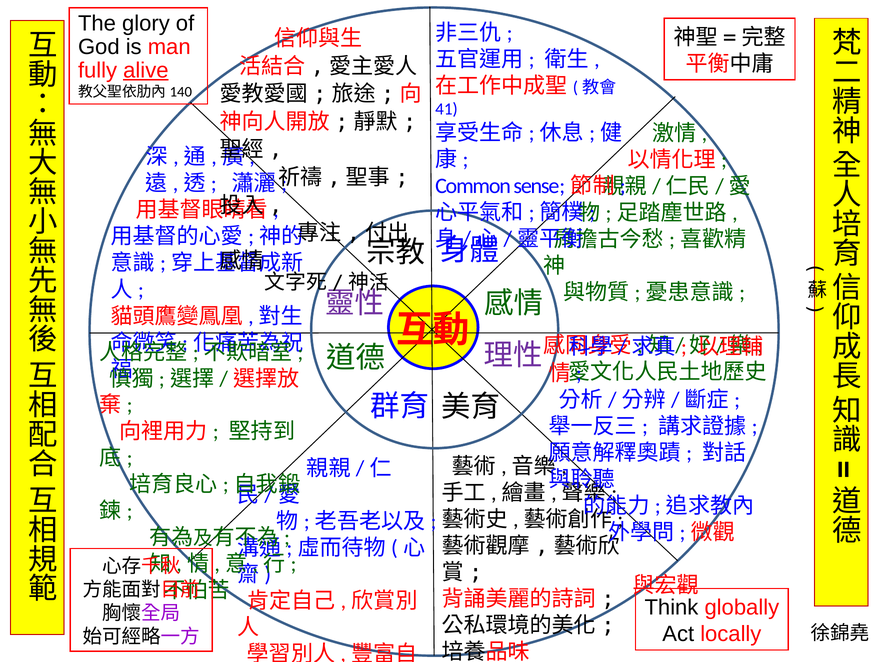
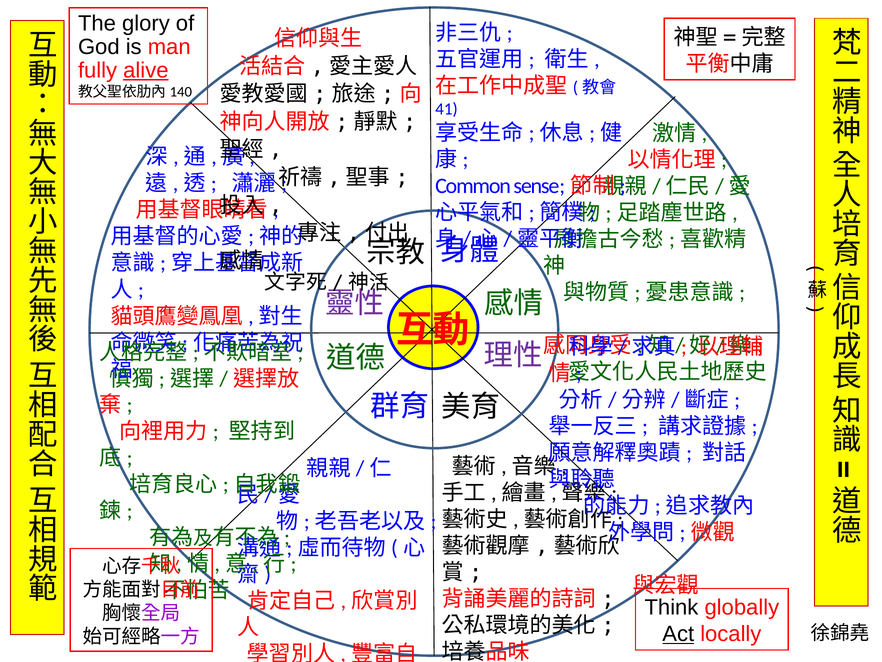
Act underline: none -> present
